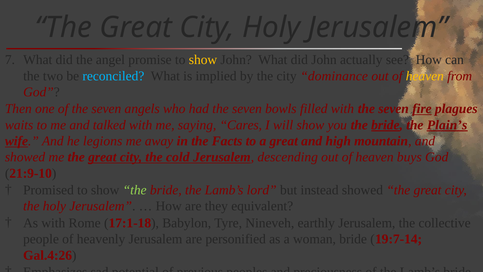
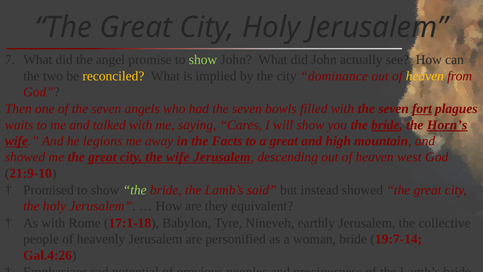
show at (203, 60) colour: yellow -> light green
reconciled colour: light blue -> yellow
fire: fire -> fort
Plain’s: Plain’s -> Horn’s
the cold: cold -> wife
buys: buys -> west
lord: lord -> said
